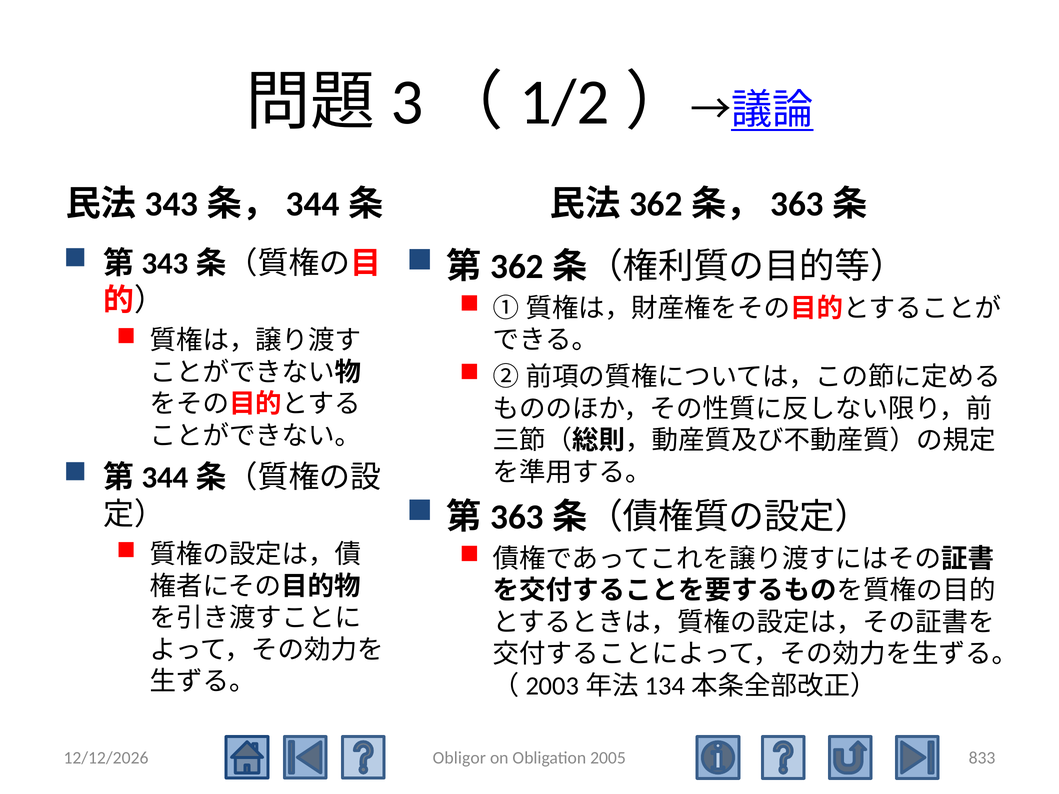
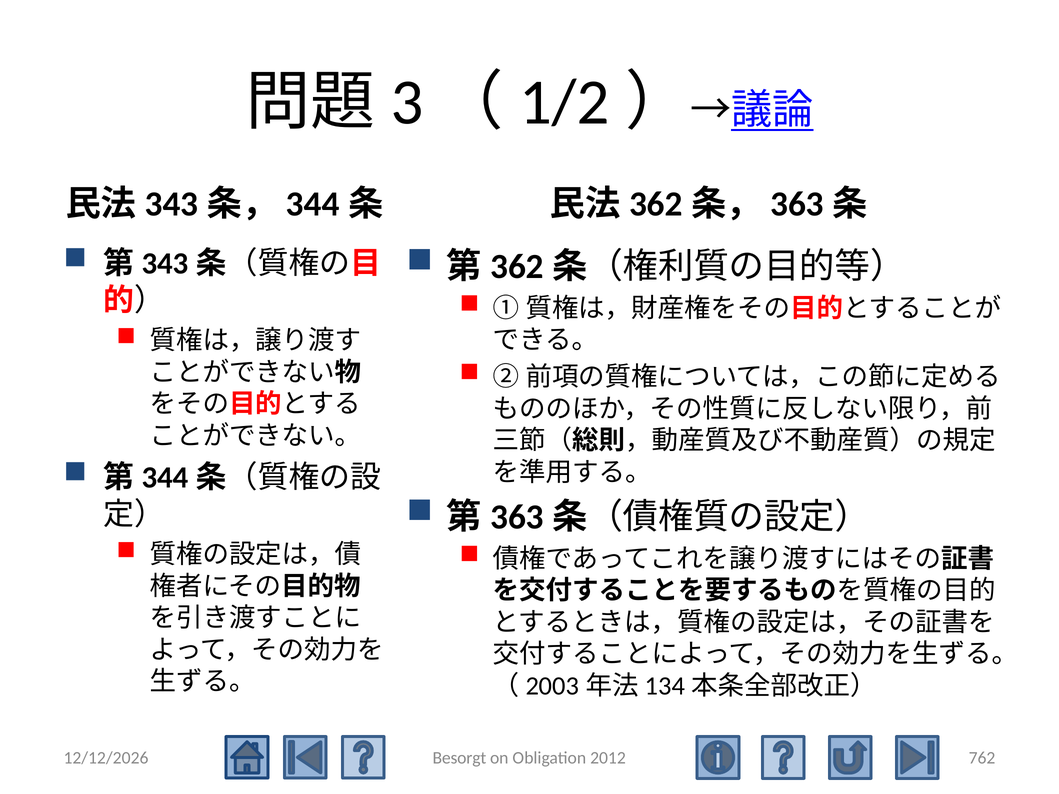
Obligor: Obligor -> Besorgt
2005: 2005 -> 2012
833: 833 -> 762
